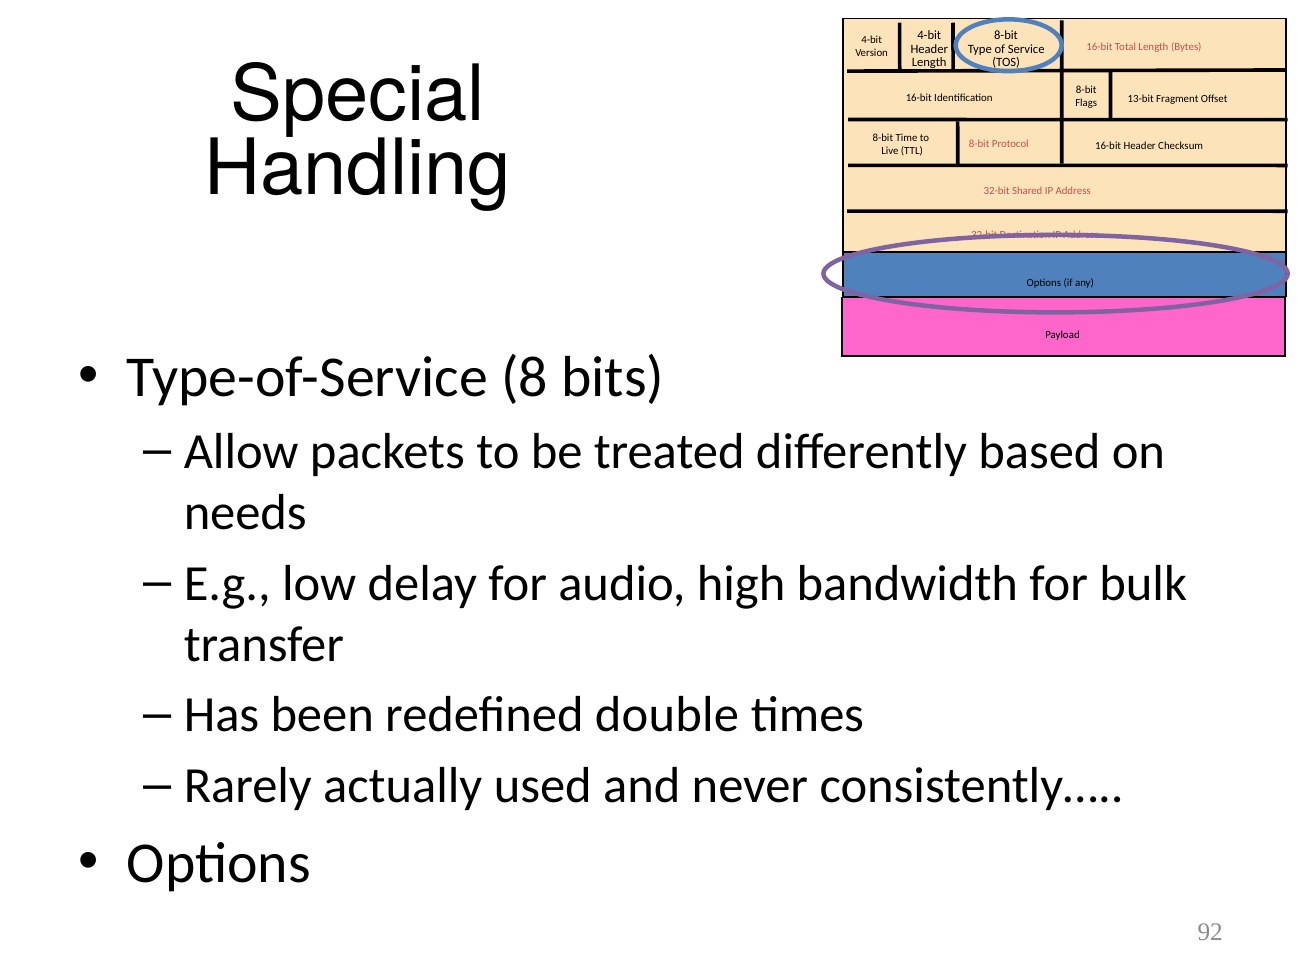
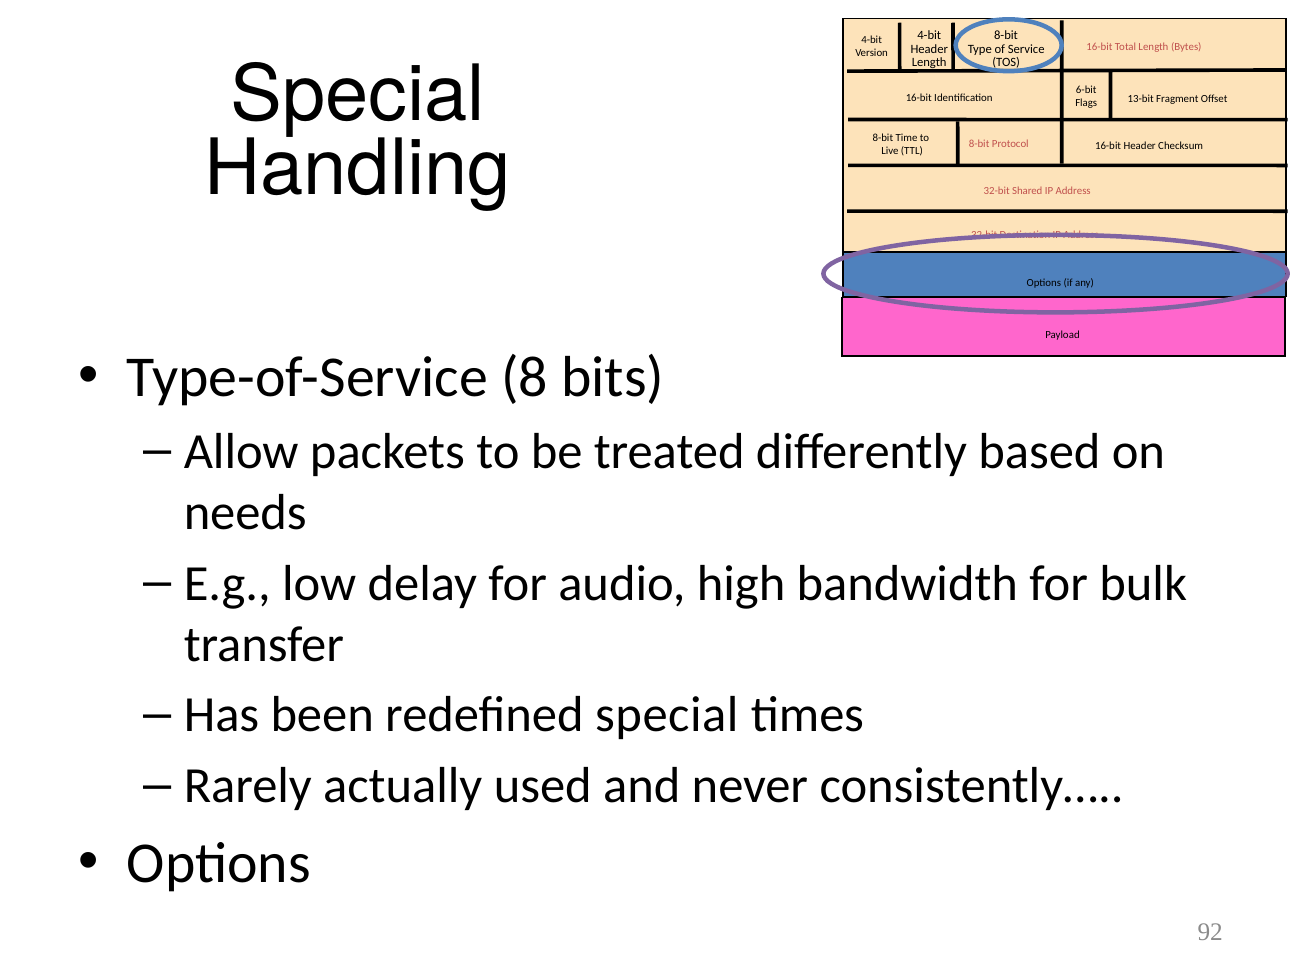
8-bit at (1086, 90): 8-bit -> 6-bit
redefined double: double -> special
